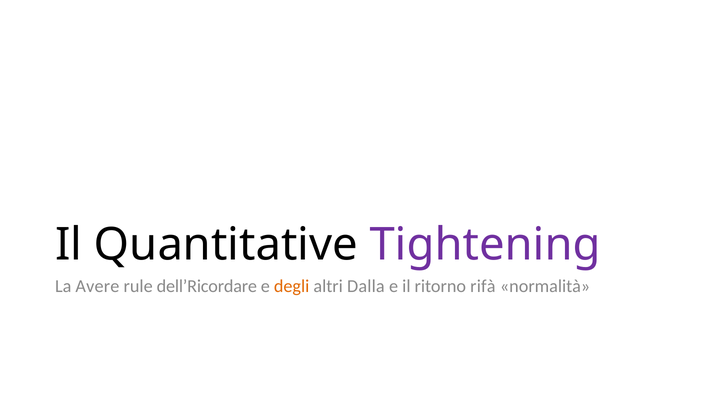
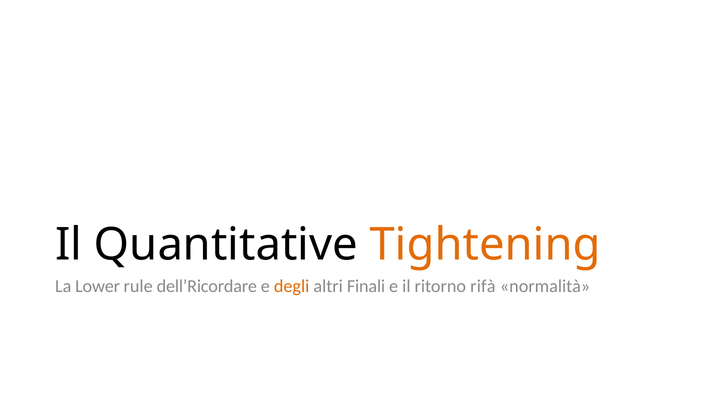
Tightening colour: purple -> orange
Avere: Avere -> Lower
Dalla: Dalla -> Finali
